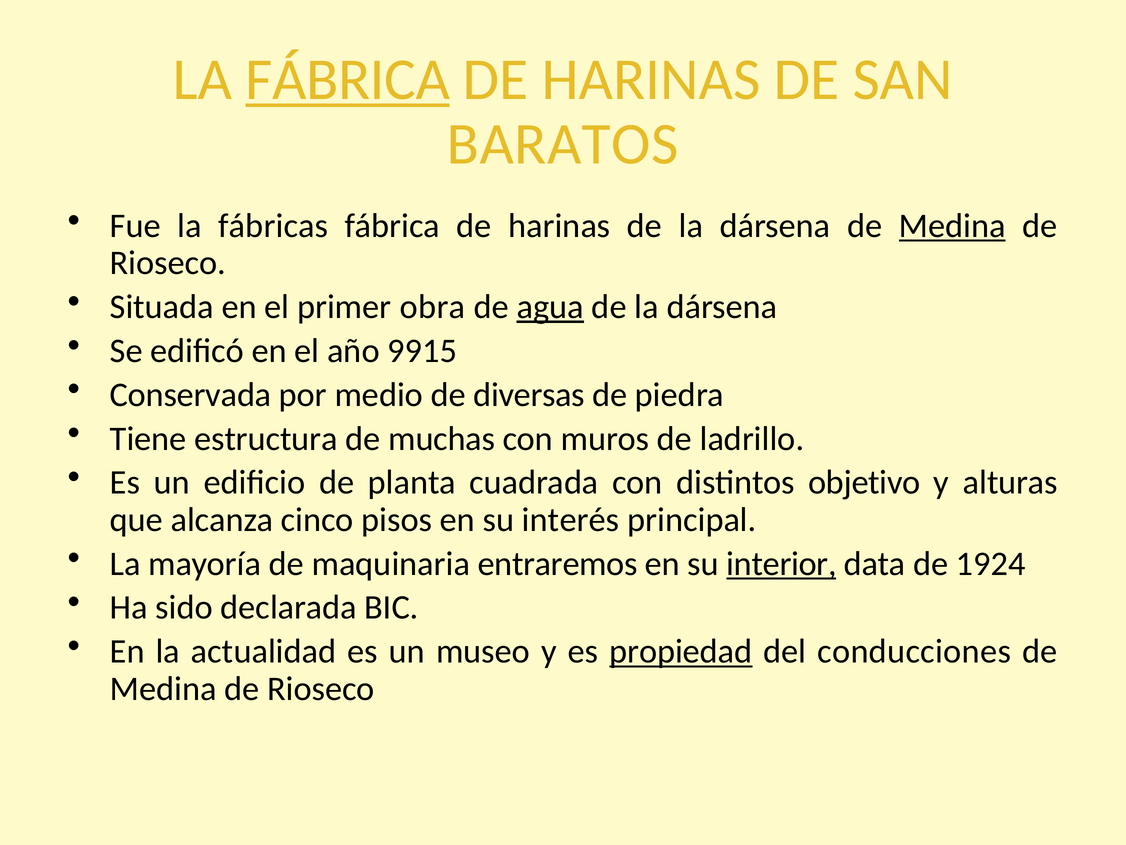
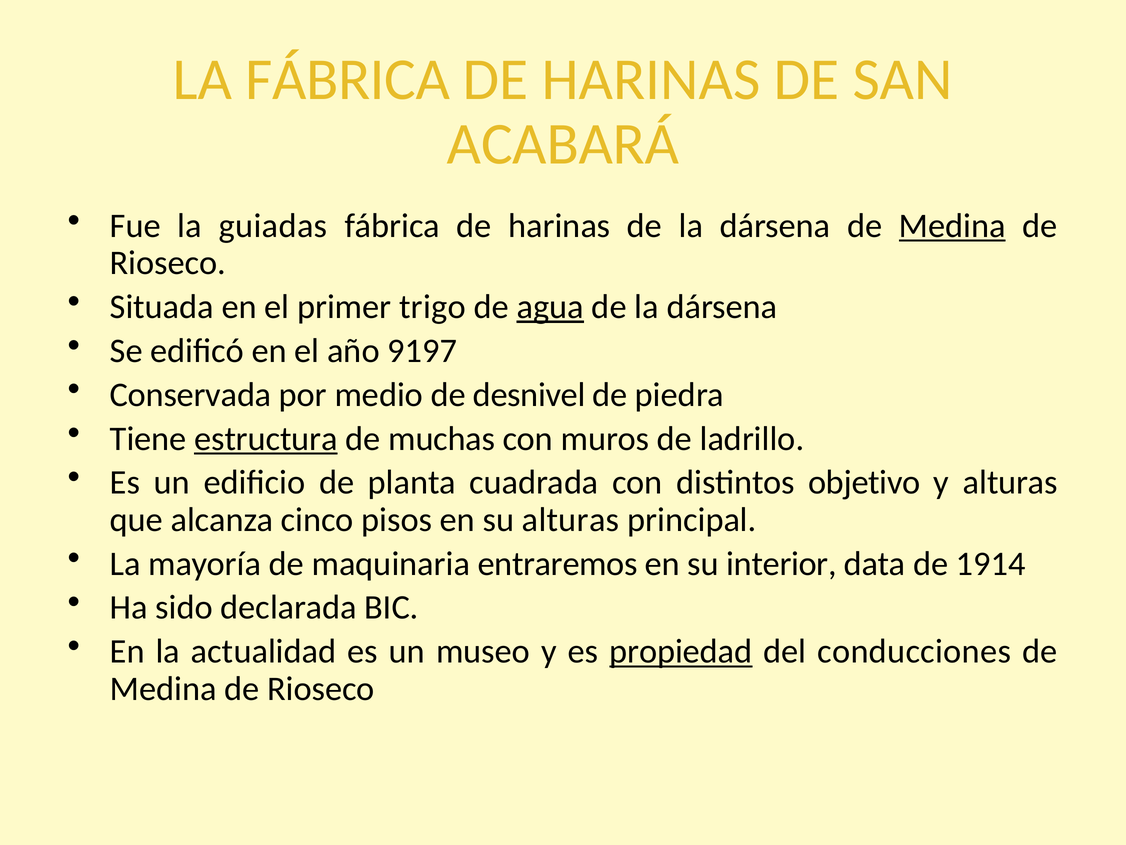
FÁBRICA at (348, 80) underline: present -> none
BARATOS: BARATOS -> ACABARÁ
fábricas: fábricas -> guiadas
obra: obra -> trigo
9915: 9915 -> 9197
diversas: diversas -> desnivel
estructura underline: none -> present
su interés: interés -> alturas
interior underline: present -> none
1924: 1924 -> 1914
